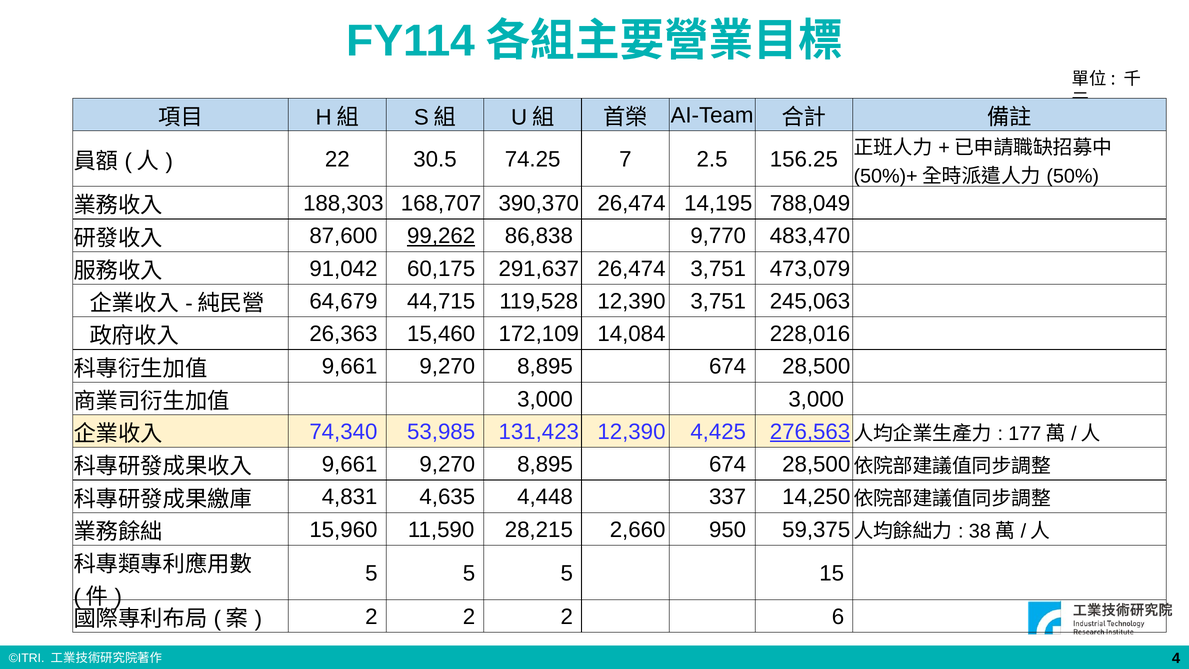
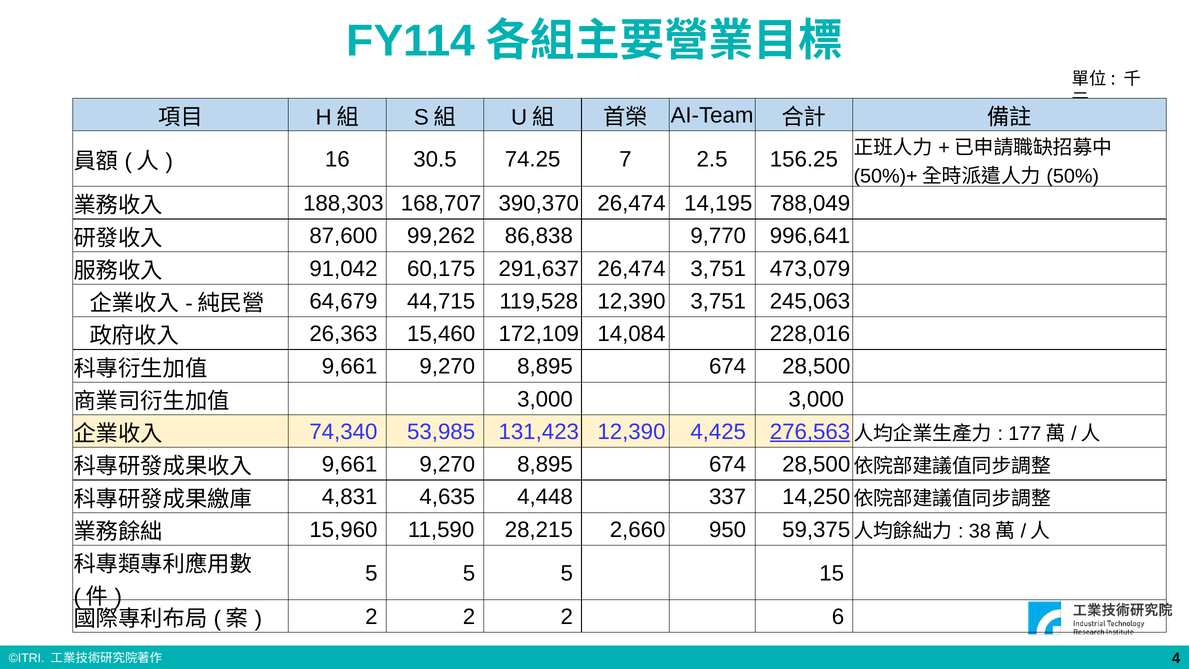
22: 22 -> 16
99,262 underline: present -> none
483,470: 483,470 -> 996,641
